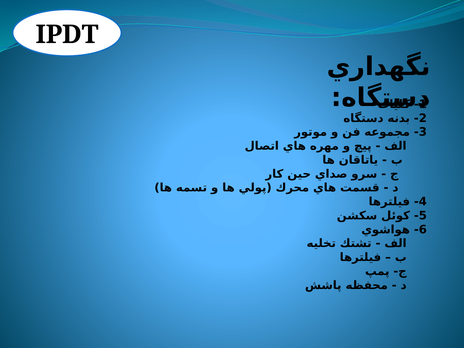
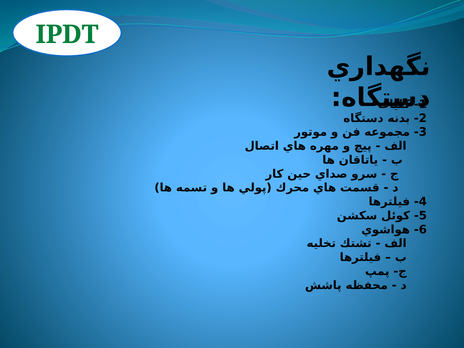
IPDT colour: black -> green
